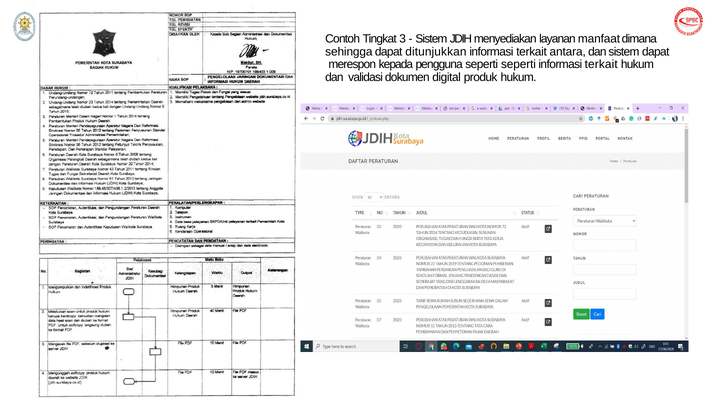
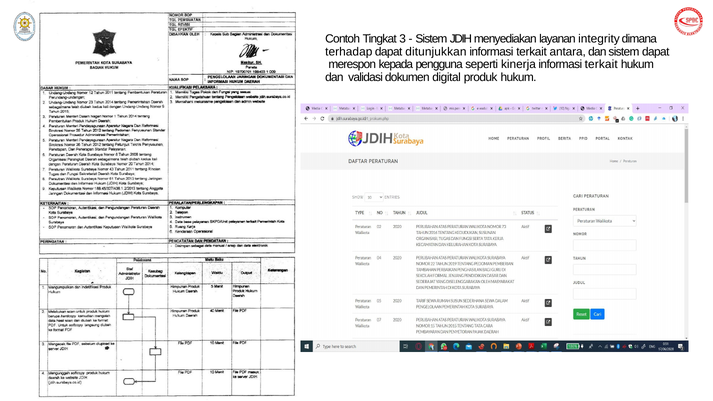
manfaat: manfaat -> integrity
sehingga: sehingga -> terhadap
seperti seperti: seperti -> kinerja
